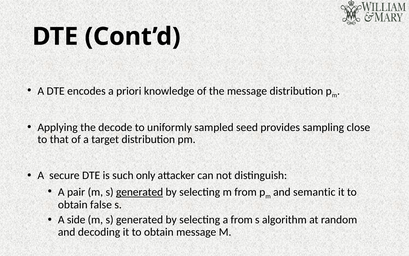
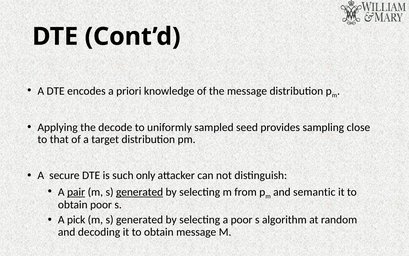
pair underline: none -> present
obtain false: false -> poor
side: side -> pick
a from: from -> poor
